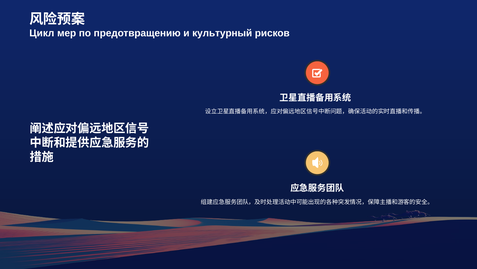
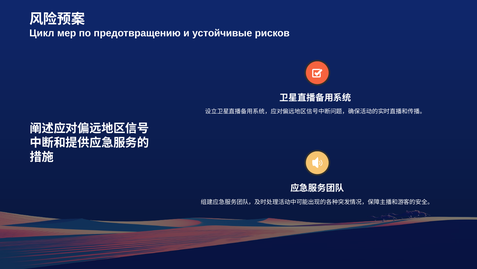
культурный: культурный -> устойчивые
